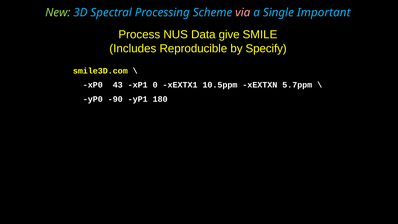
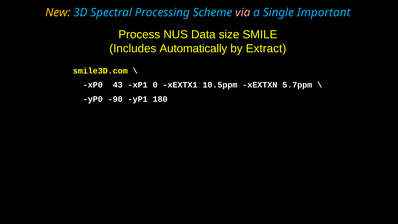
New colour: light green -> yellow
give: give -> size
Reproducible: Reproducible -> Automatically
Specify: Specify -> Extract
